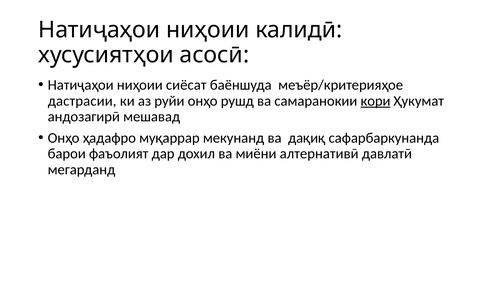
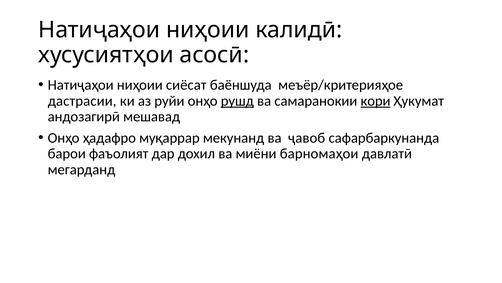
рушд underline: none -> present
дақиқ: дақиқ -> ҷавоб
алтернативӣ: алтернативӣ -> барномаҳои
